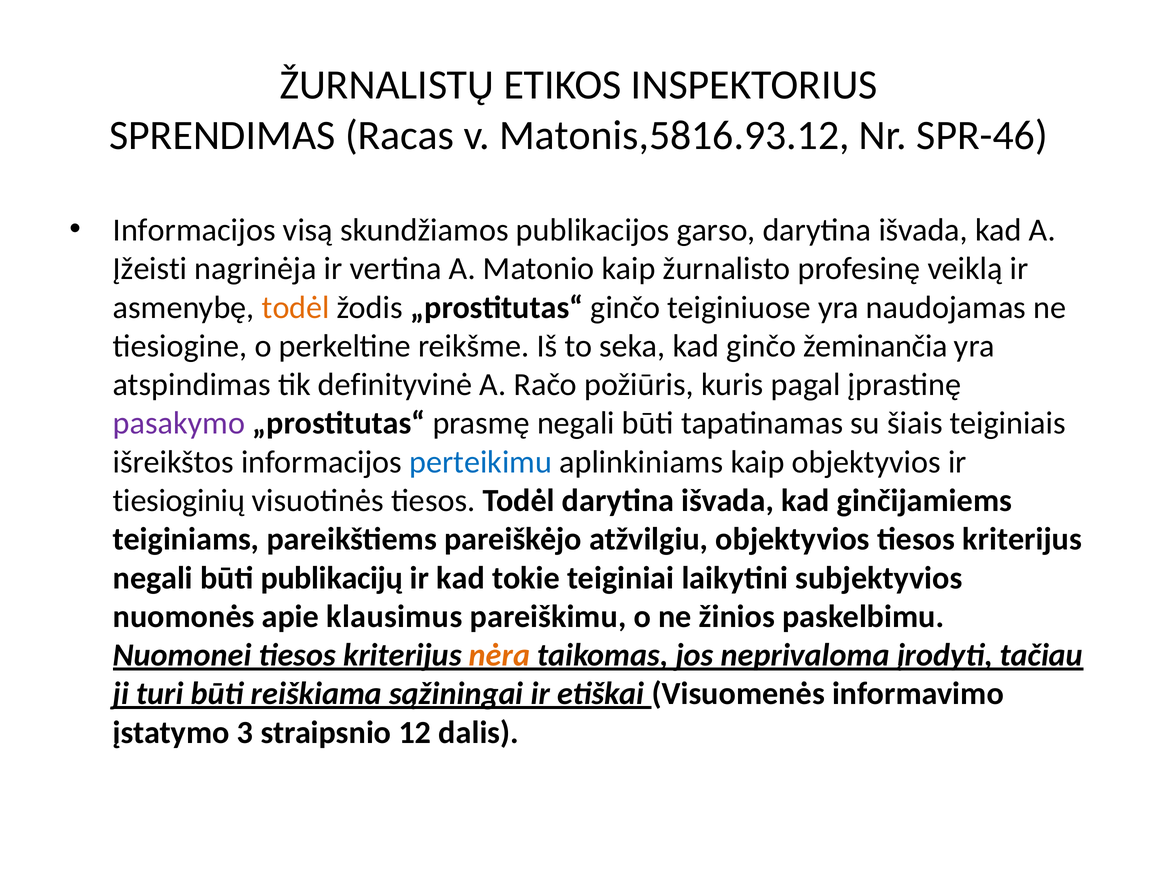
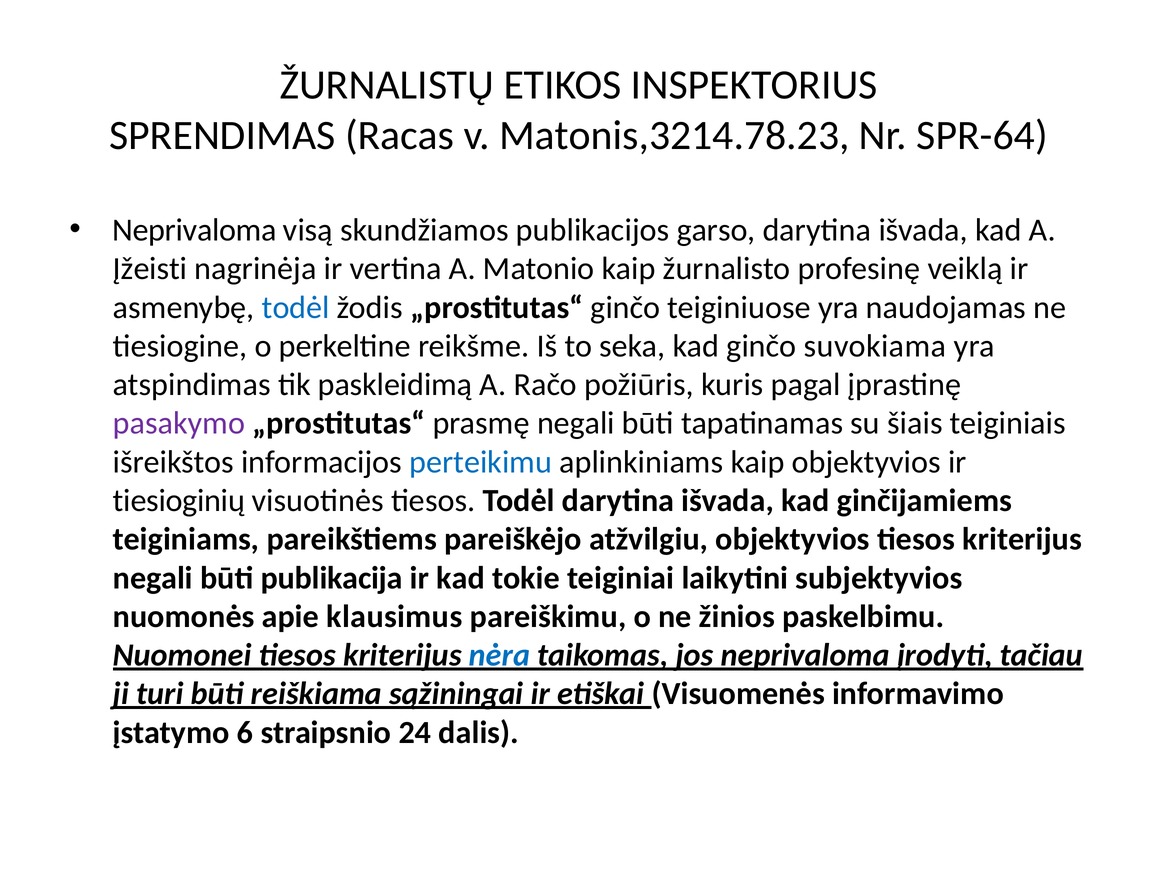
Matonis,5816.93.12: Matonis,5816.93.12 -> Matonis,3214.78.23
SPR-46: SPR-46 -> SPR-64
Informacijos at (194, 230): Informacijos -> Neprivaloma
todėl at (296, 307) colour: orange -> blue
žeminančia: žeminančia -> suvokiama
definityvinė: definityvinė -> paskleidimą
publikacijų: publikacijų -> publikacija
nėra colour: orange -> blue
3: 3 -> 6
12: 12 -> 24
